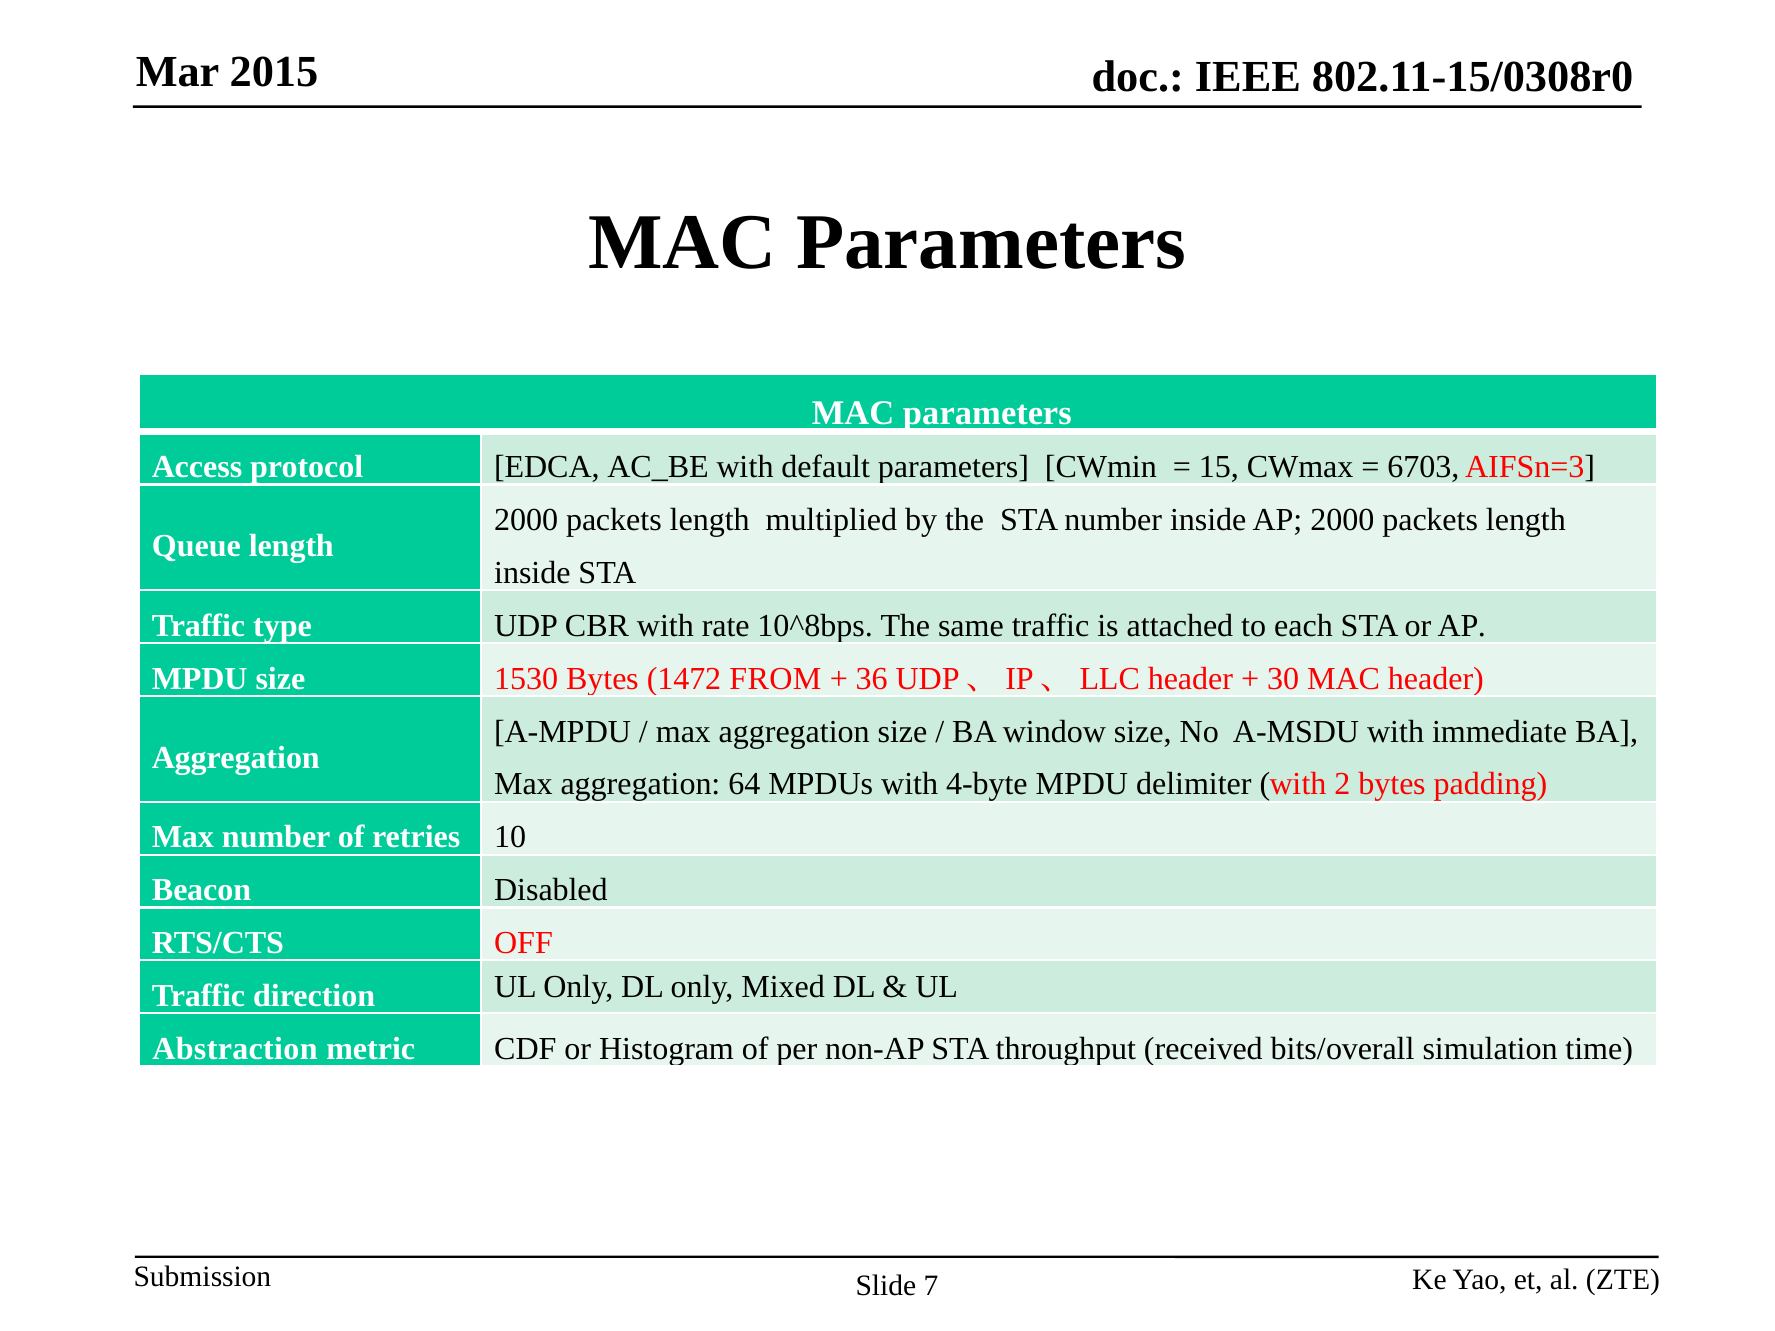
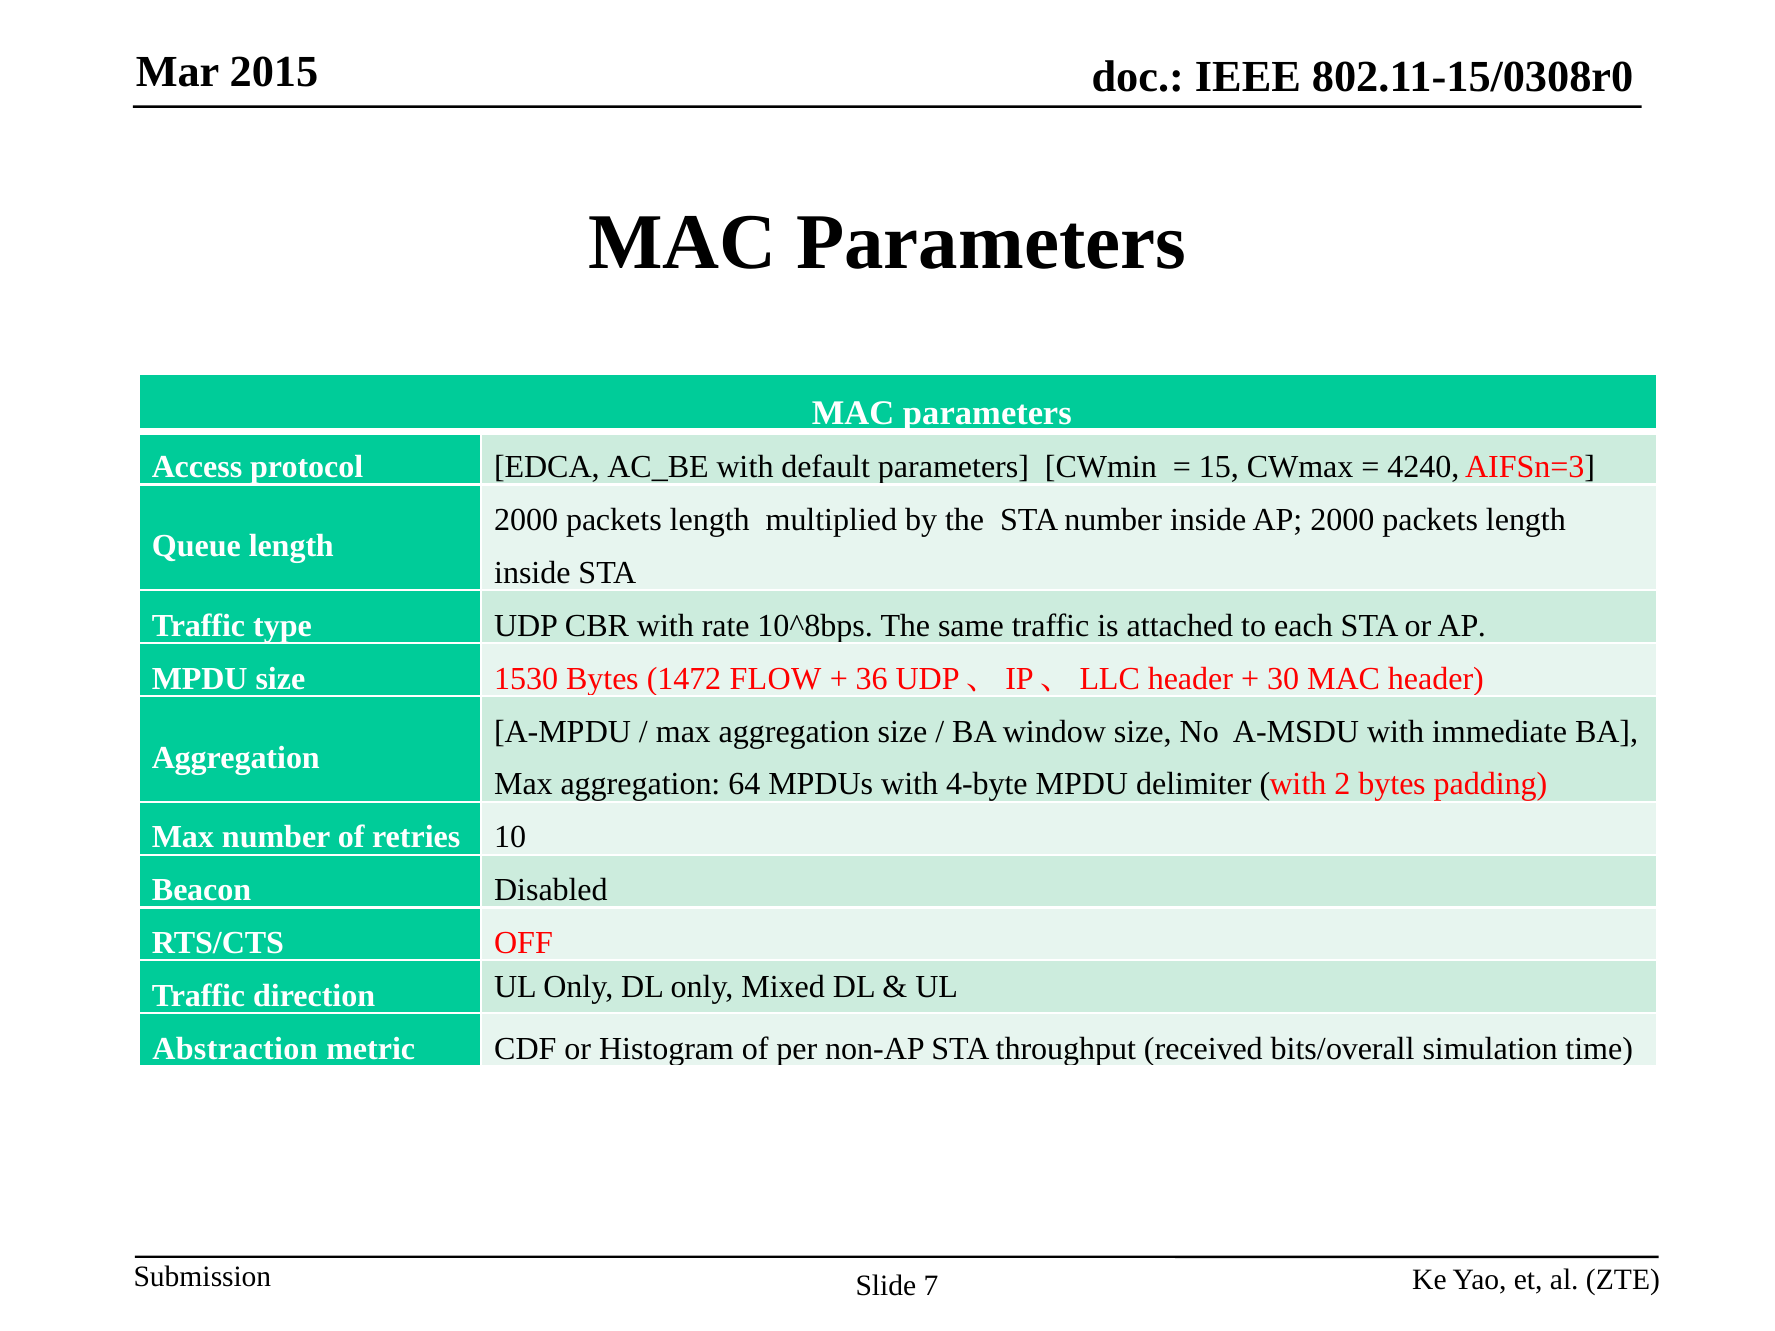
6703: 6703 -> 4240
FROM: FROM -> FLOW
